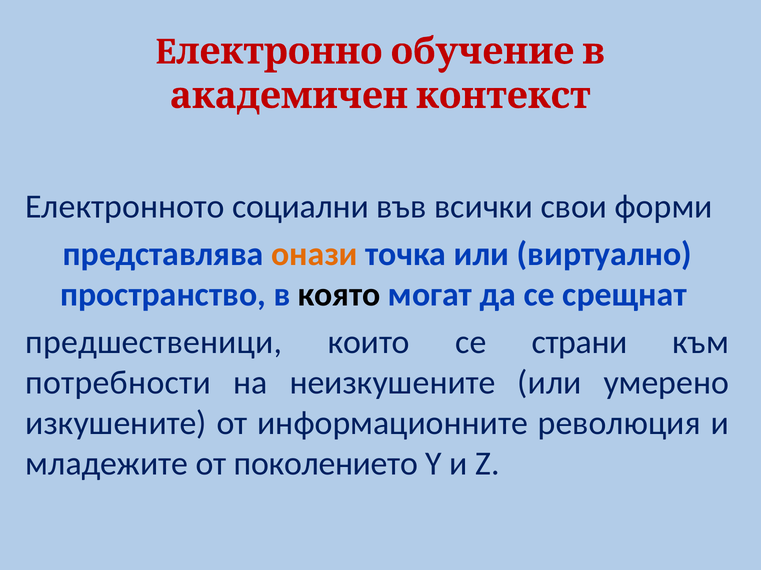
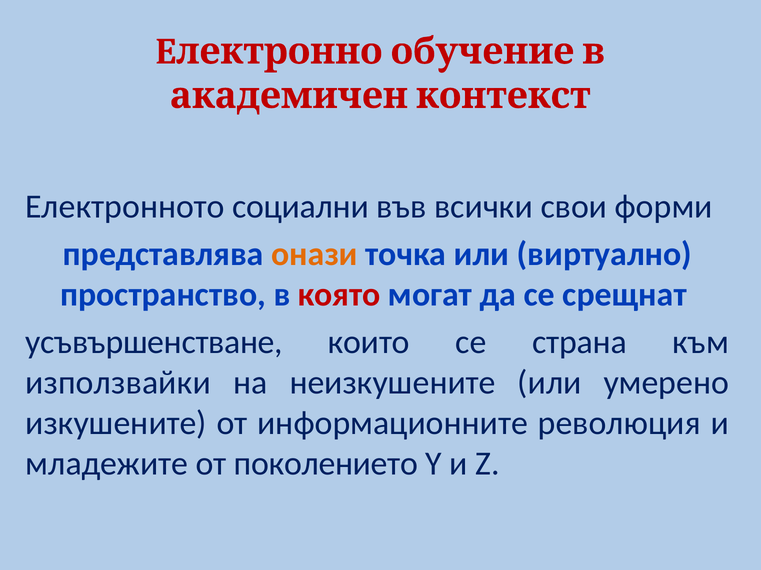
която colour: black -> red
предшественици: предшественици -> усъвършенстване
страни: страни -> страна
потребности: потребности -> използвайки
